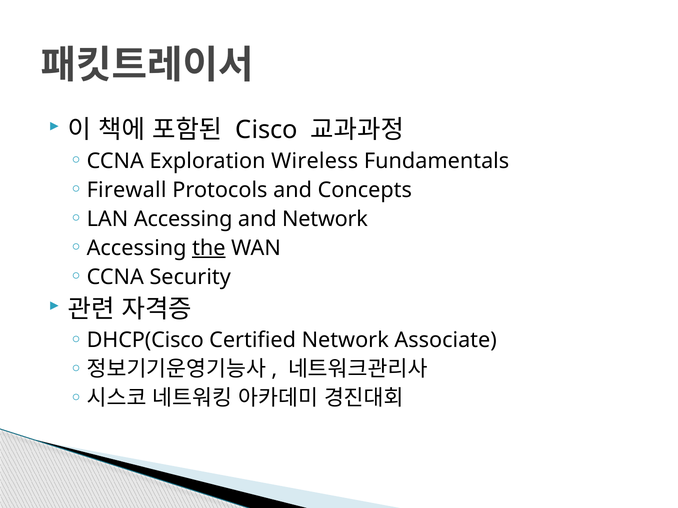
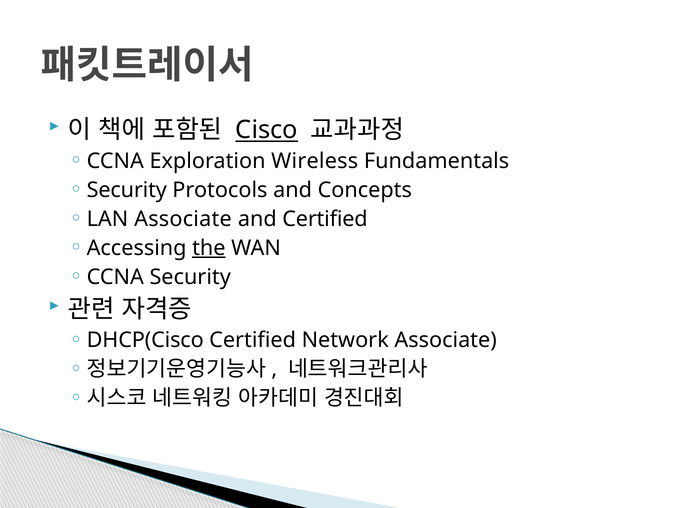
Cisco underline: none -> present
Firewall at (127, 190): Firewall -> Security
LAN Accessing: Accessing -> Associate
and Network: Network -> Certified
